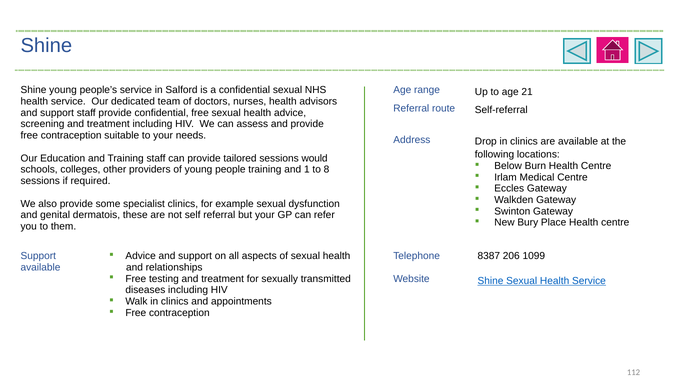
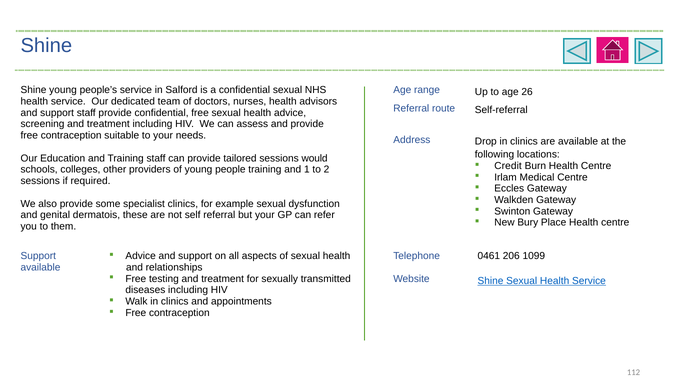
21: 21 -> 26
Below: Below -> Credit
8: 8 -> 2
8387: 8387 -> 0461
